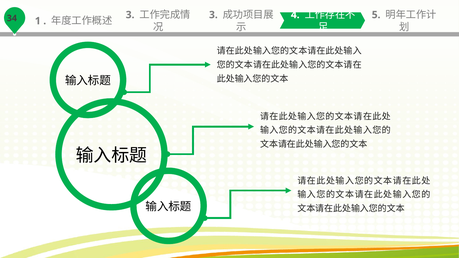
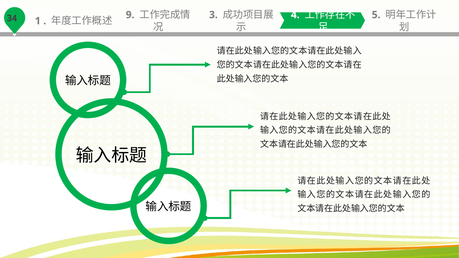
3 at (130, 15): 3 -> 9
